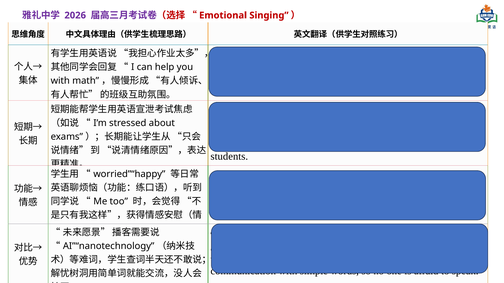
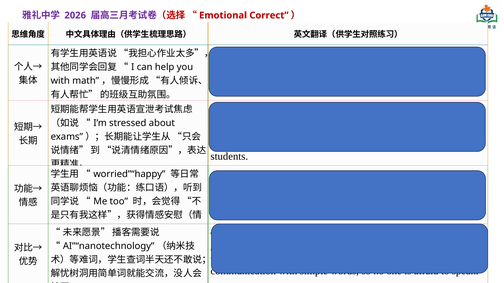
Singing: Singing -> Correct
